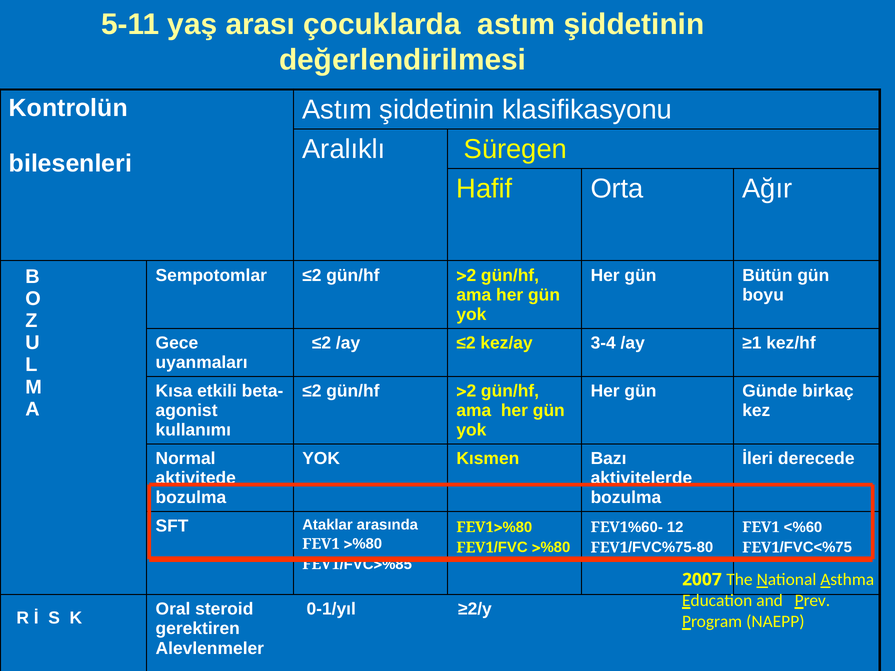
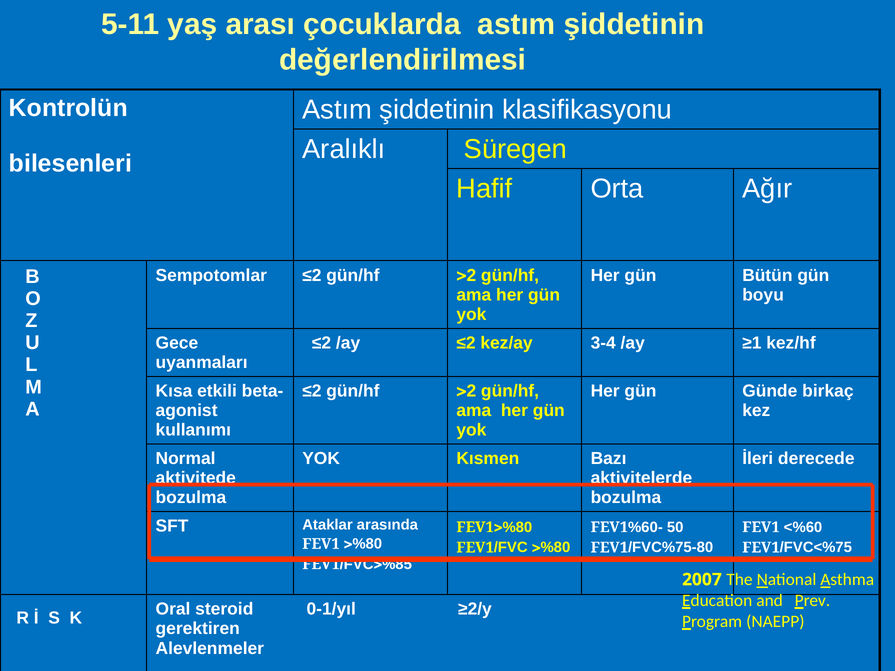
12: 12 -> 50
